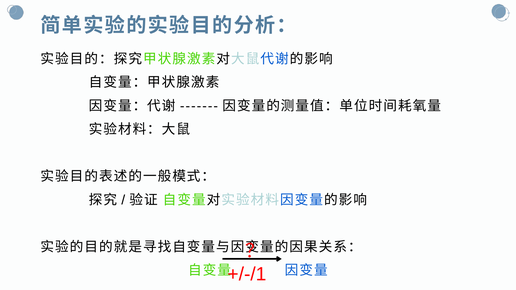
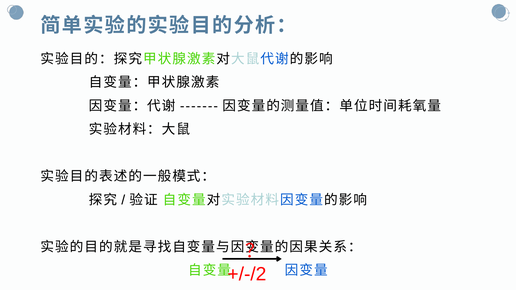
+/-/1: +/-/1 -> +/-/2
